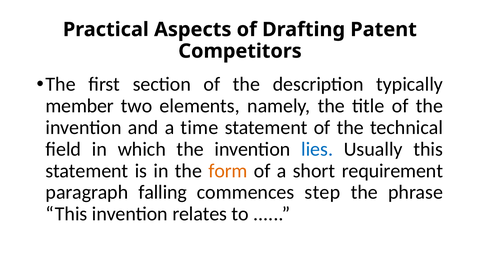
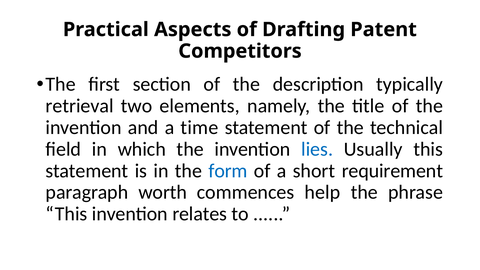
member: member -> retrieval
form colour: orange -> blue
falling: falling -> worth
step: step -> help
